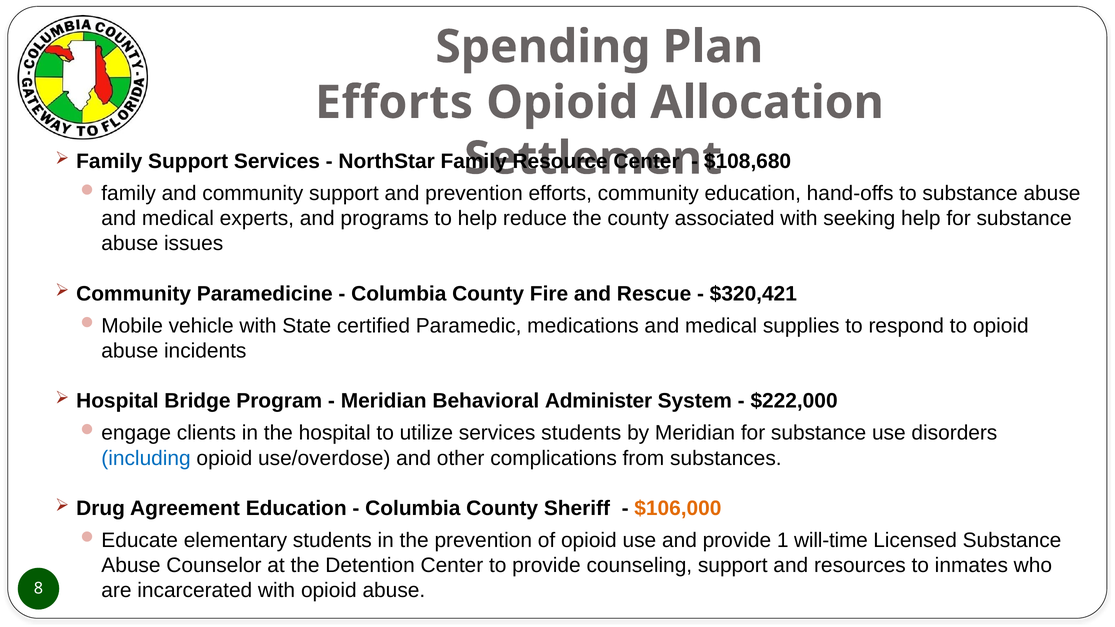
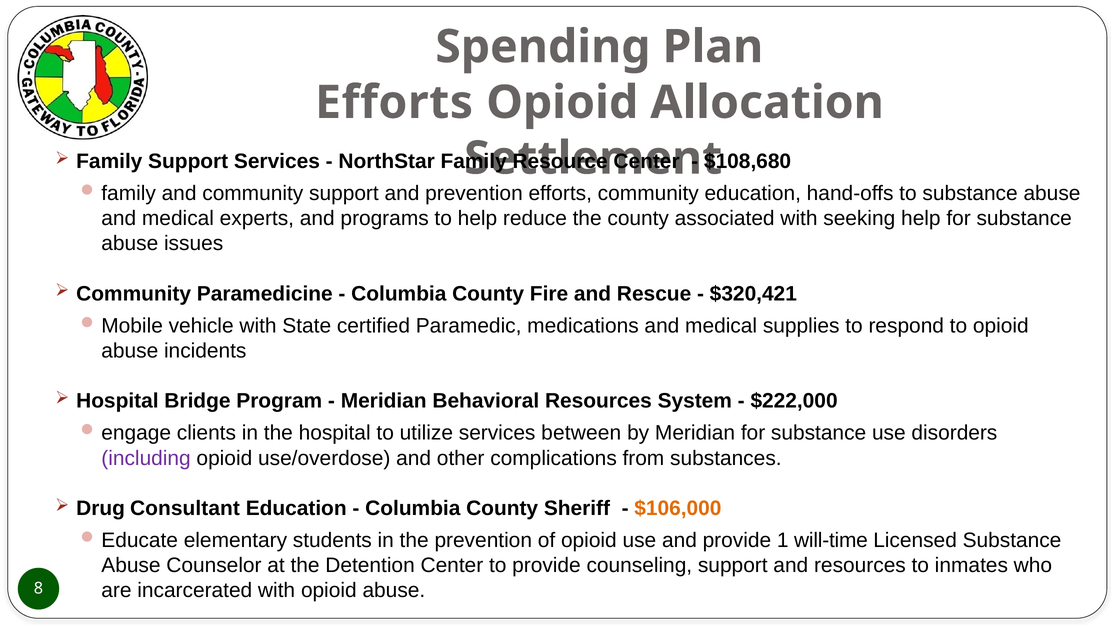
Behavioral Administer: Administer -> Resources
services students: students -> between
including colour: blue -> purple
Agreement: Agreement -> Consultant
